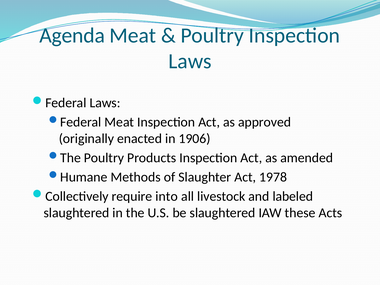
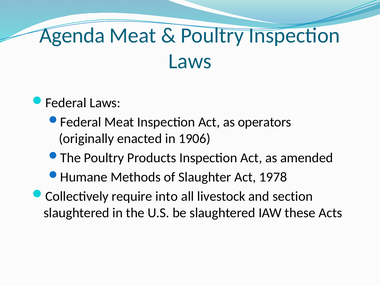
approved: approved -> operators
labeled: labeled -> section
